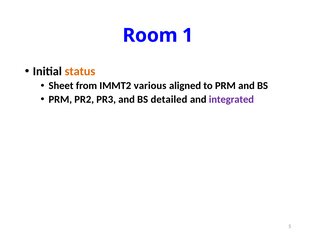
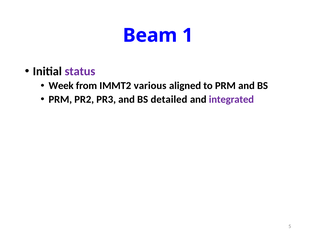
Room: Room -> Beam
status colour: orange -> purple
Sheet: Sheet -> Week
